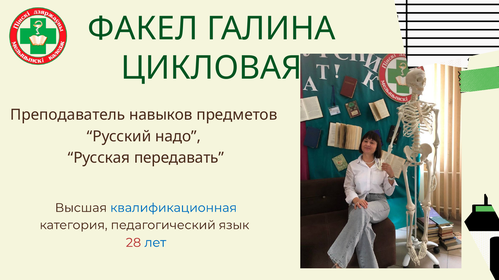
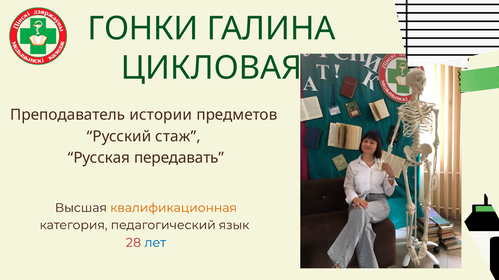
ФАКЕЛ: ФАКЕЛ -> ГОНКИ
навыков: навыков -> истории
надо: надо -> стаж
квалификационная colour: blue -> orange
